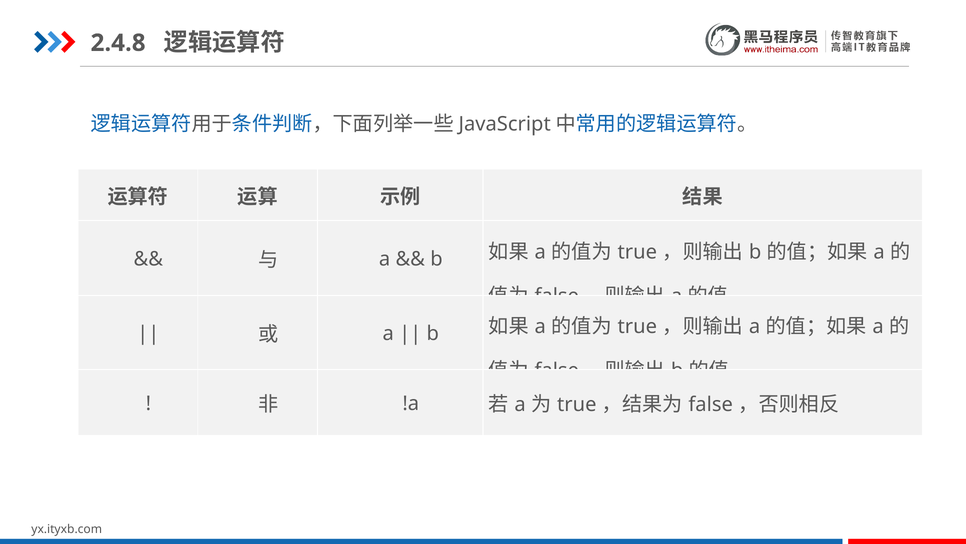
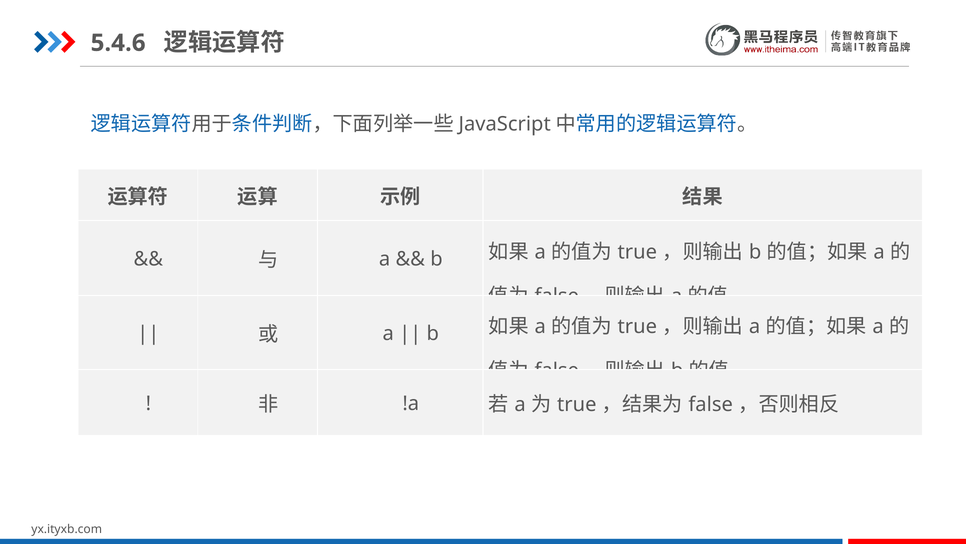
2.4.8: 2.4.8 -> 5.4.6
